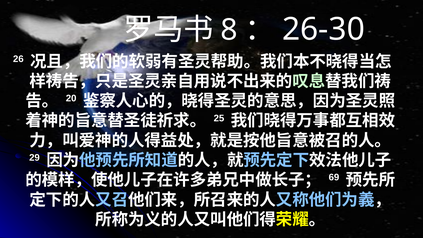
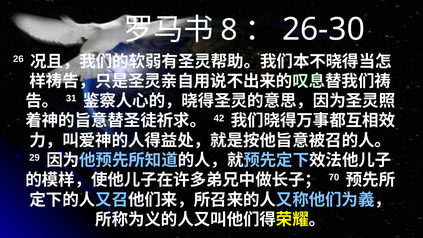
20: 20 -> 31
25: 25 -> 42
69: 69 -> 70
